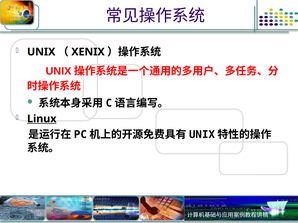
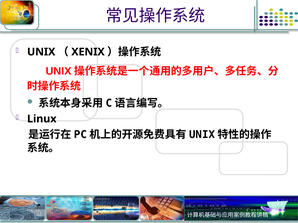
Linux underline: present -> none
